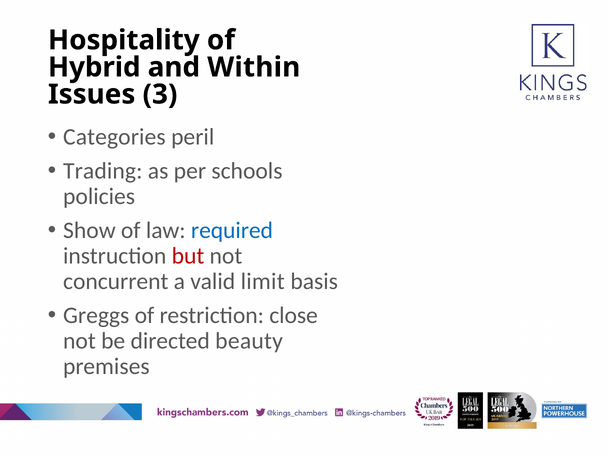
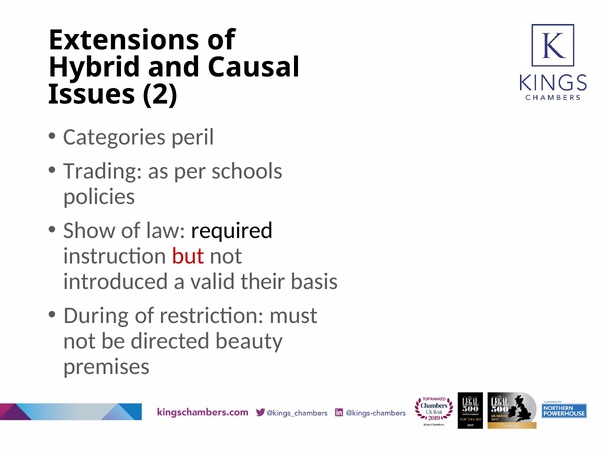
Hospitality: Hospitality -> Extensions
Within: Within -> Causal
3: 3 -> 2
required colour: blue -> black
concurrent: concurrent -> introduced
limit: limit -> their
Greggs: Greggs -> During
close: close -> must
